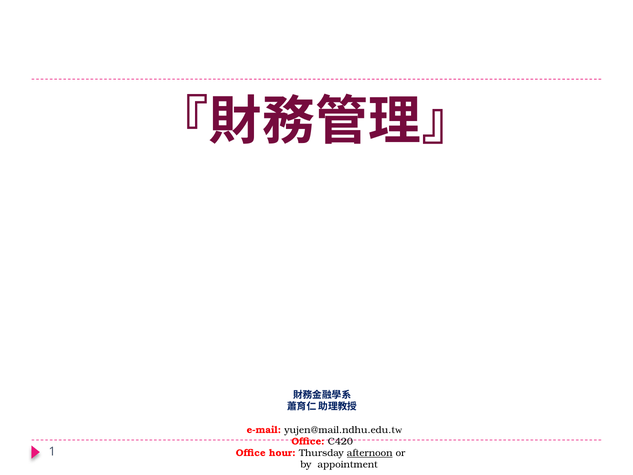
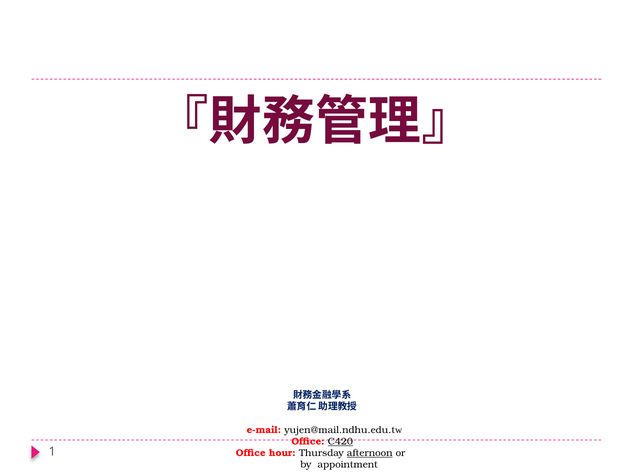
C420 underline: none -> present
